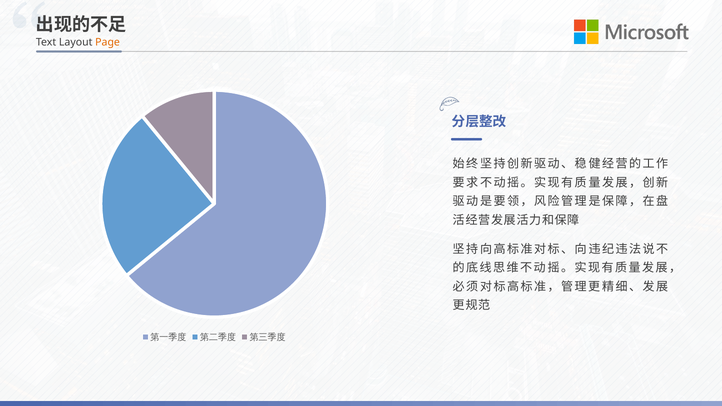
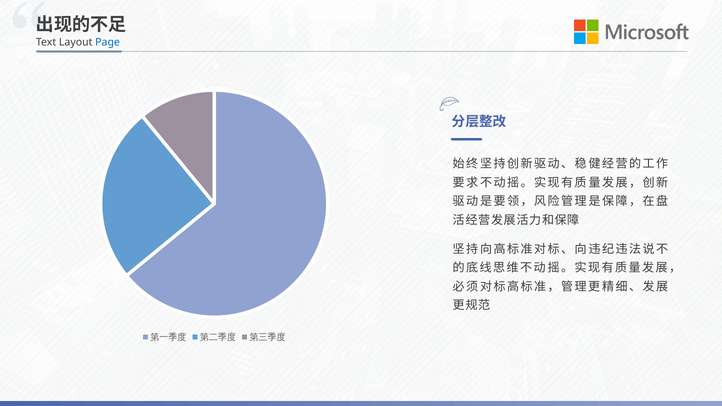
Page colour: orange -> blue
